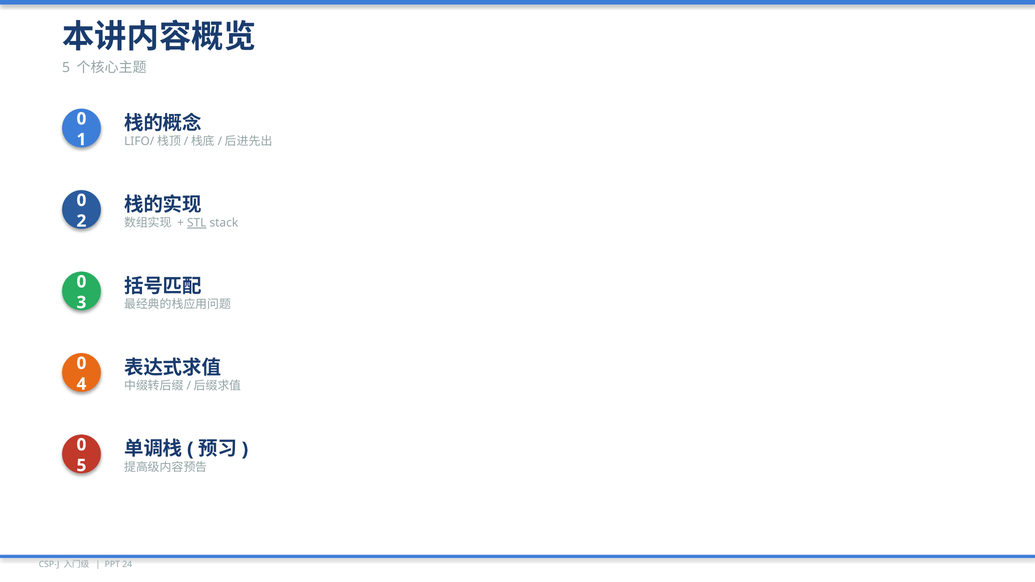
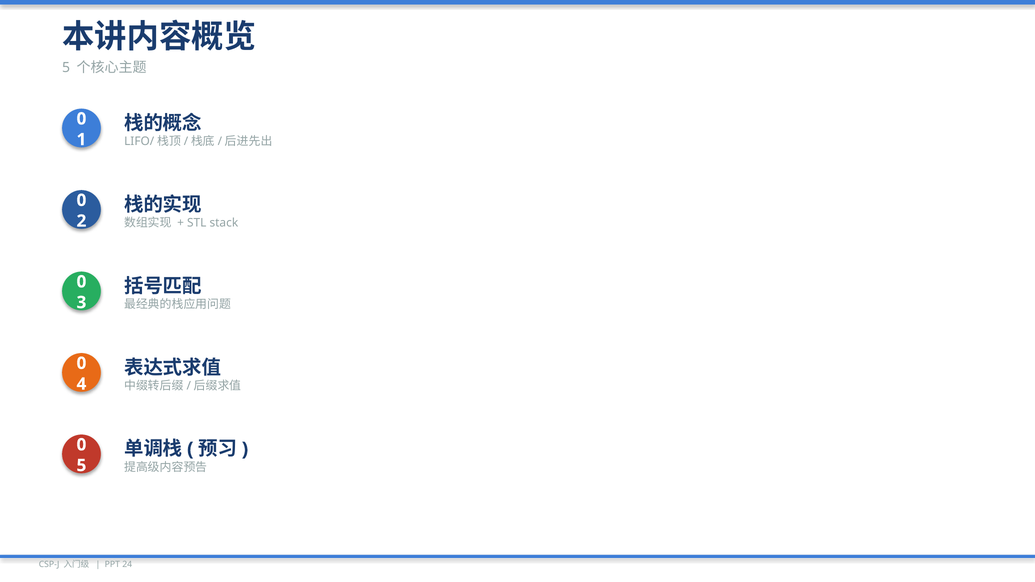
STL underline: present -> none
